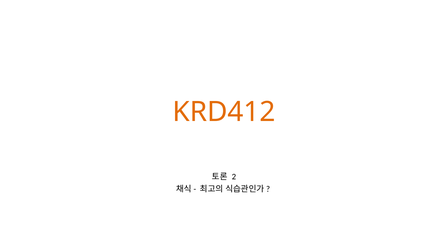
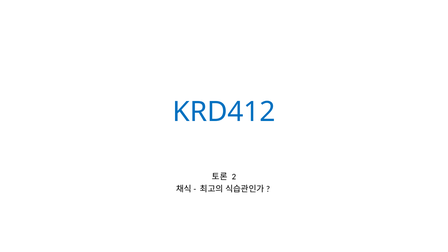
KRD412 colour: orange -> blue
